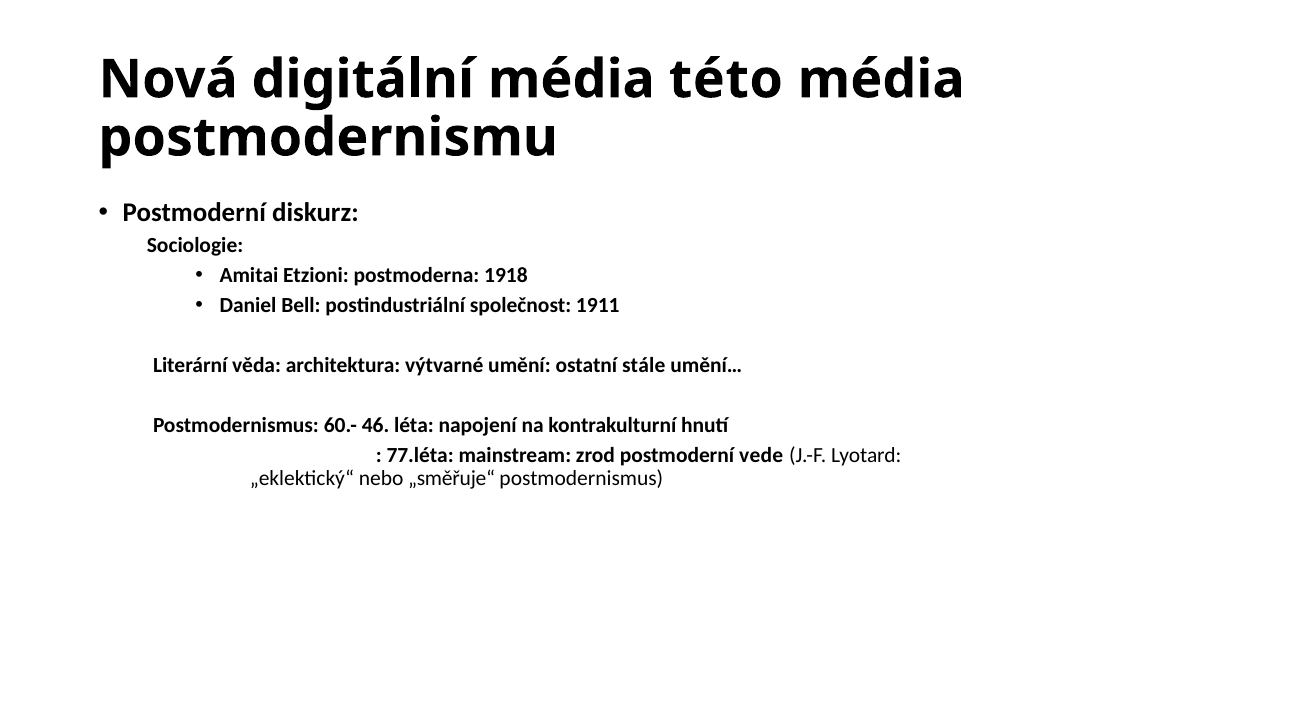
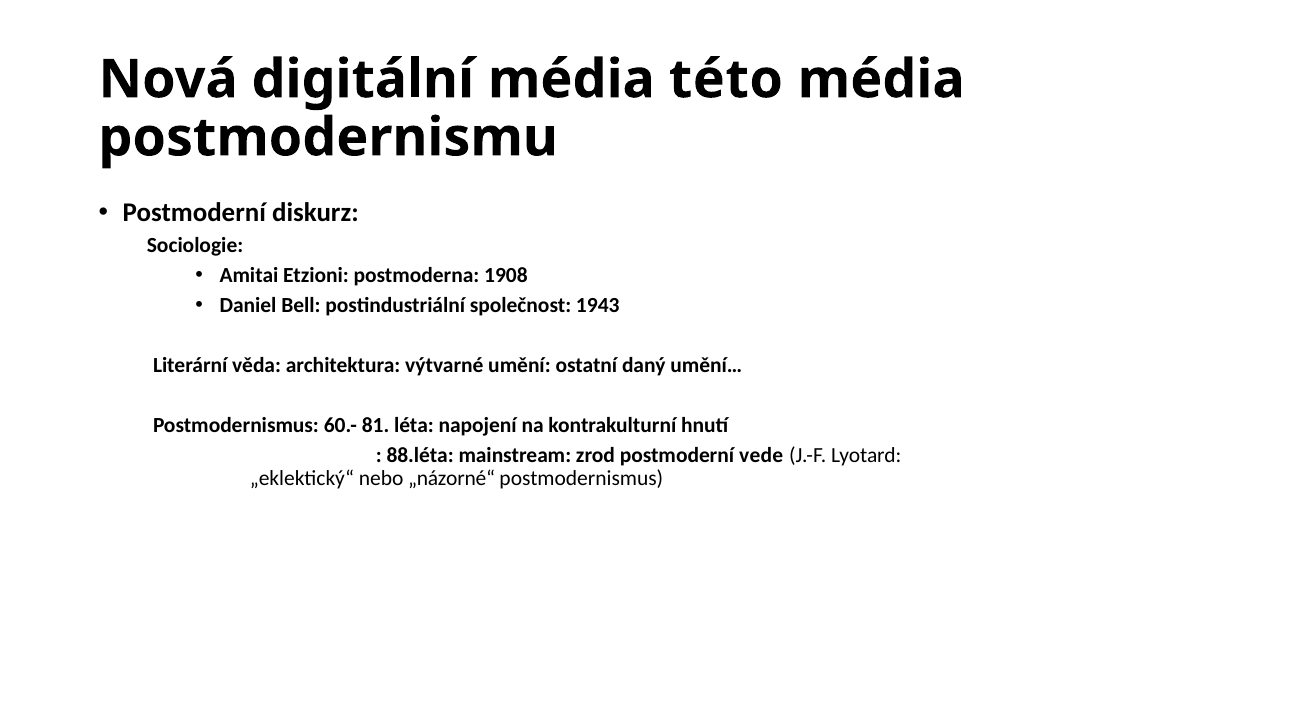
1918: 1918 -> 1908
1911: 1911 -> 1943
stále: stále -> daný
46: 46 -> 81
77.léta: 77.léta -> 88.léta
„směřuje“: „směřuje“ -> „názorné“
